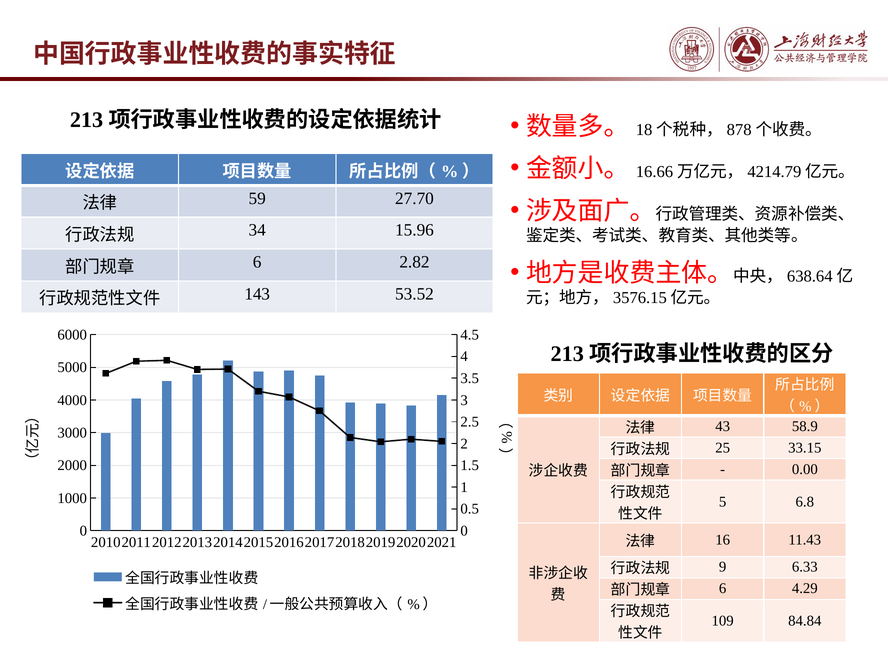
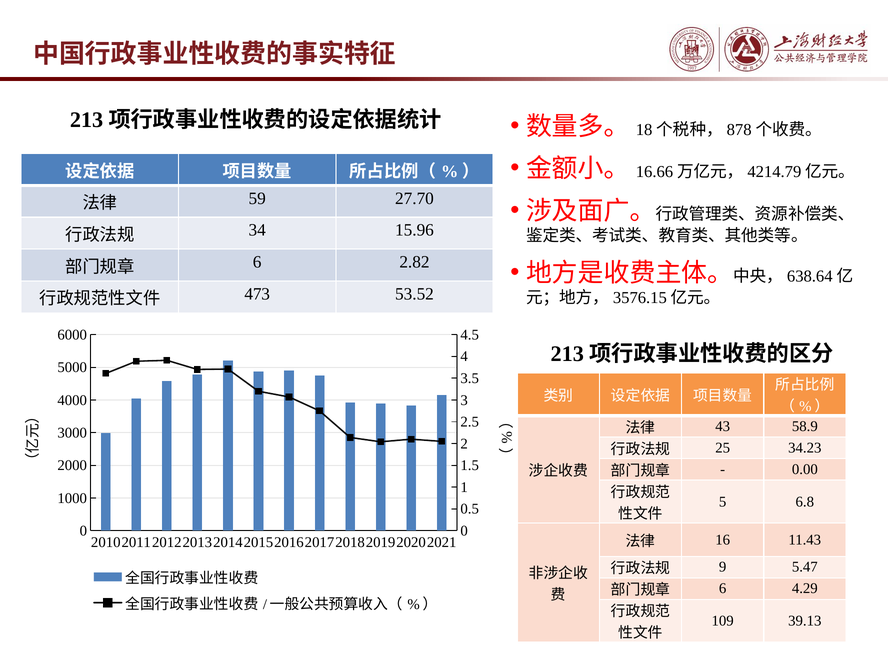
143: 143 -> 473
33.15: 33.15 -> 34.23
6.33: 6.33 -> 5.47
84.84: 84.84 -> 39.13
